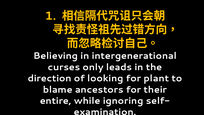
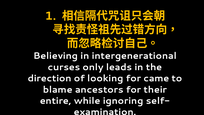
plant: plant -> came
